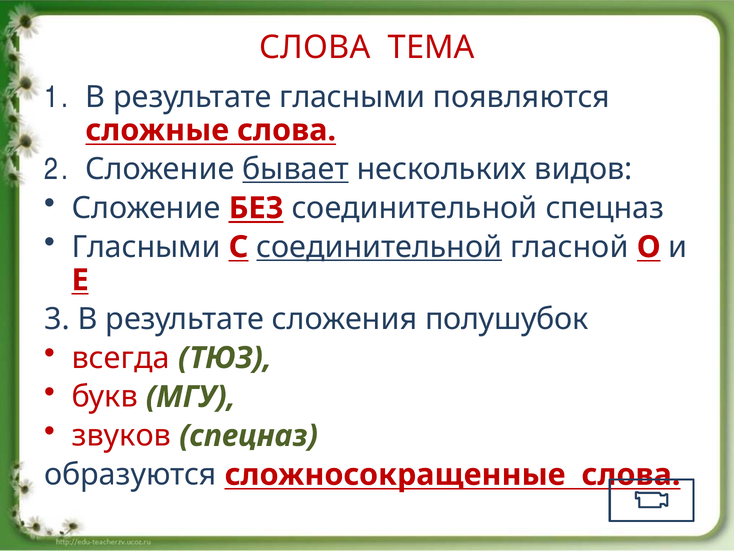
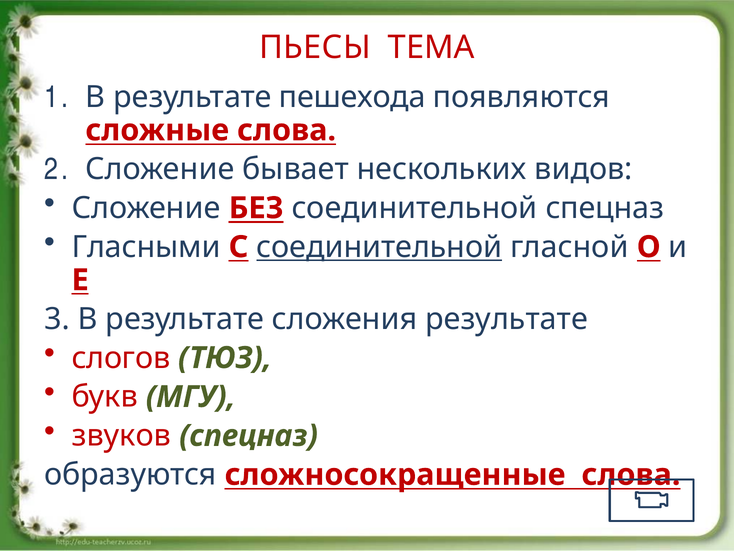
СЛОВА at (315, 48): СЛОВА -> ПЬЕСЫ
результате гласными: гласными -> пешехода
бывает underline: present -> none
сложения полушубок: полушубок -> результате
всегда: всегда -> слогов
